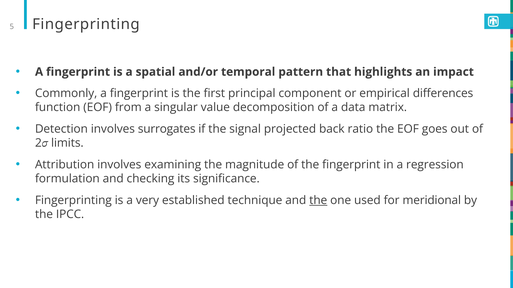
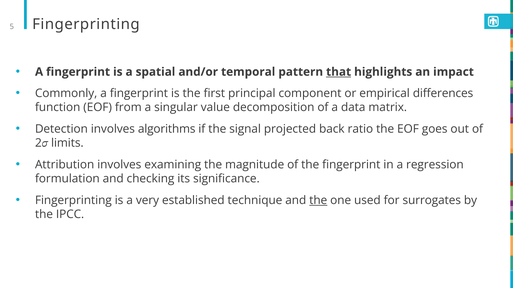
that underline: none -> present
surrogates: surrogates -> algorithms
meridional: meridional -> surrogates
